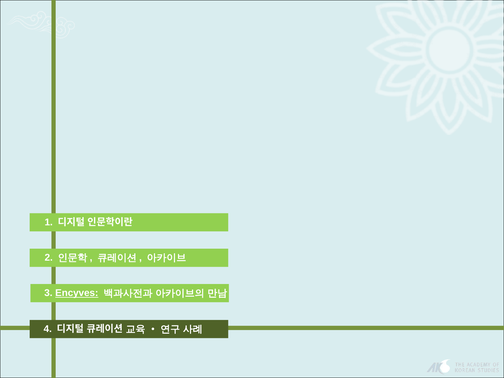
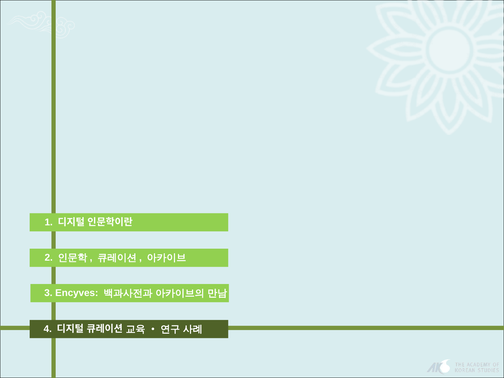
Encyves underline: present -> none
